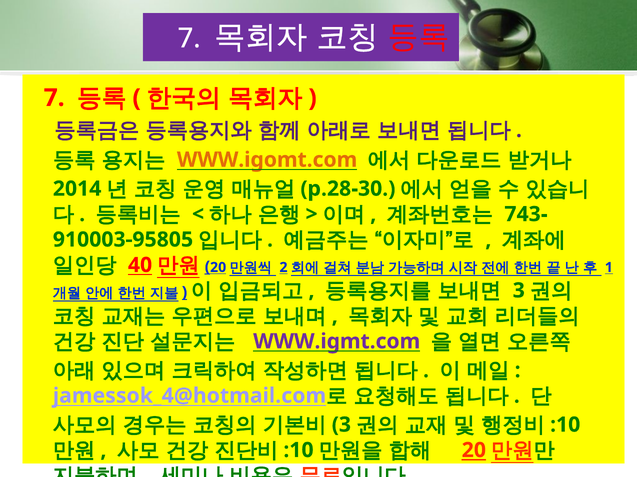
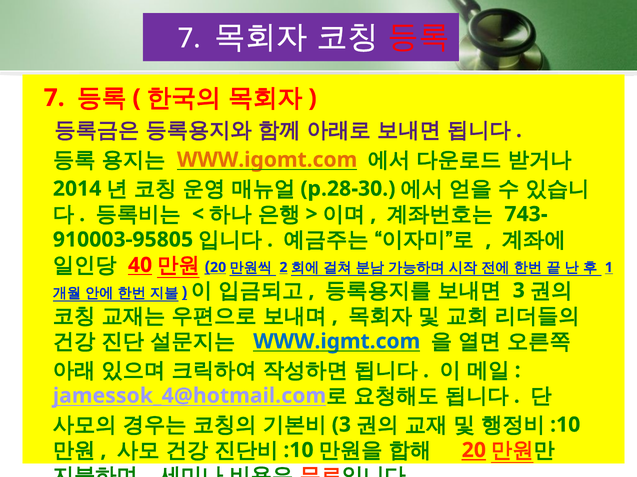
WWW.igmt.com colour: purple -> blue
